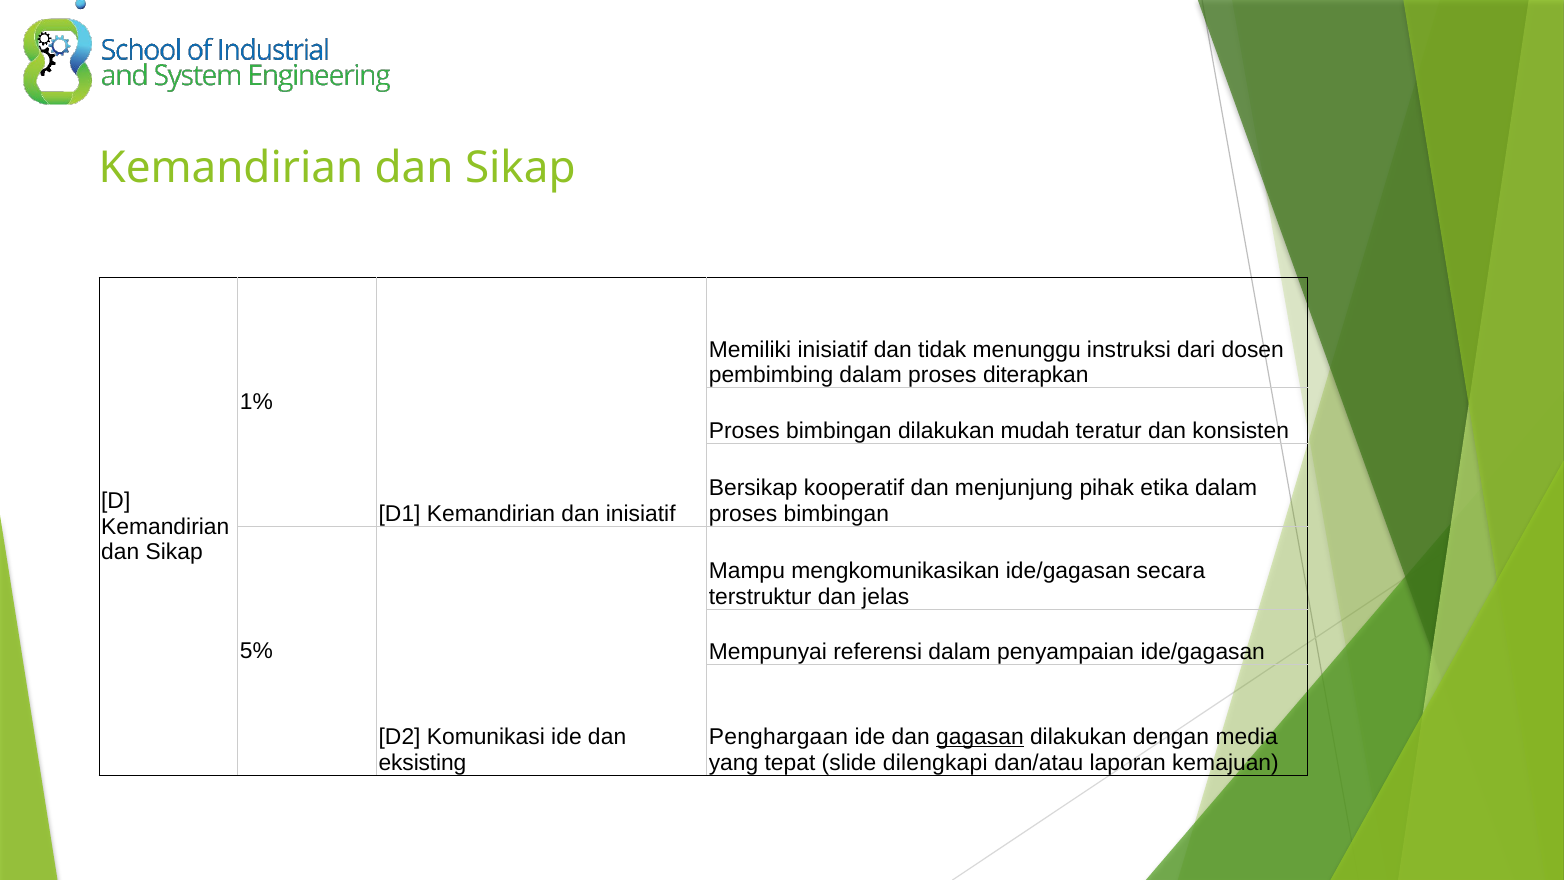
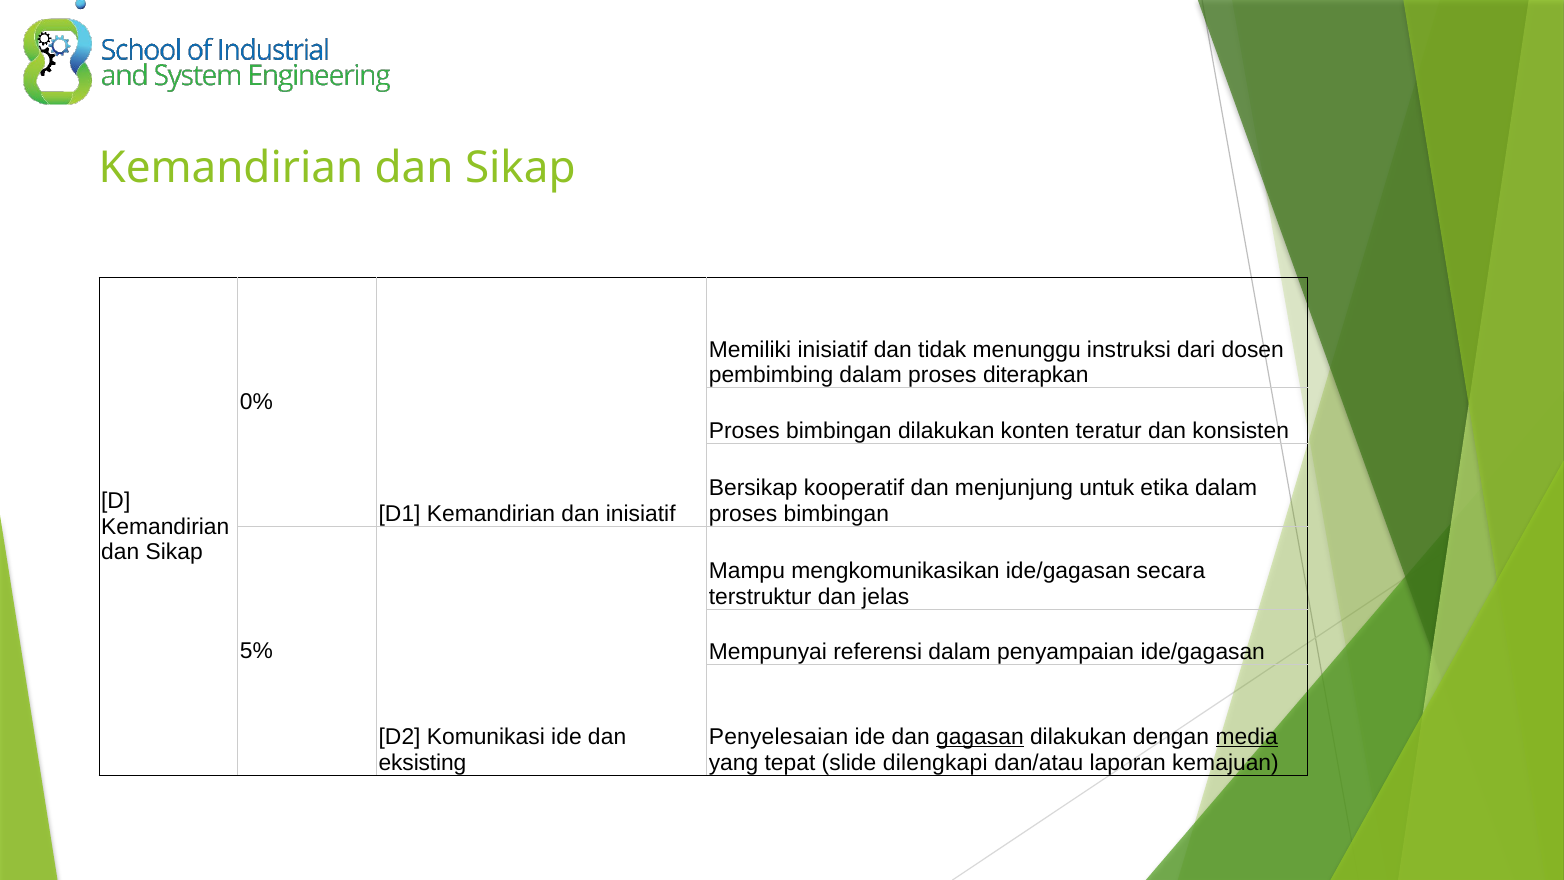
1%: 1% -> 0%
mudah: mudah -> konten
pihak: pihak -> untuk
Penghargaan: Penghargaan -> Penyelesaian
media underline: none -> present
